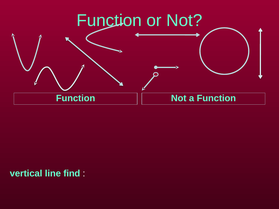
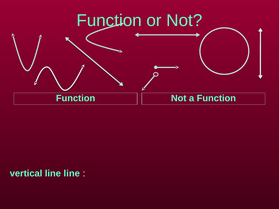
line find: find -> line
